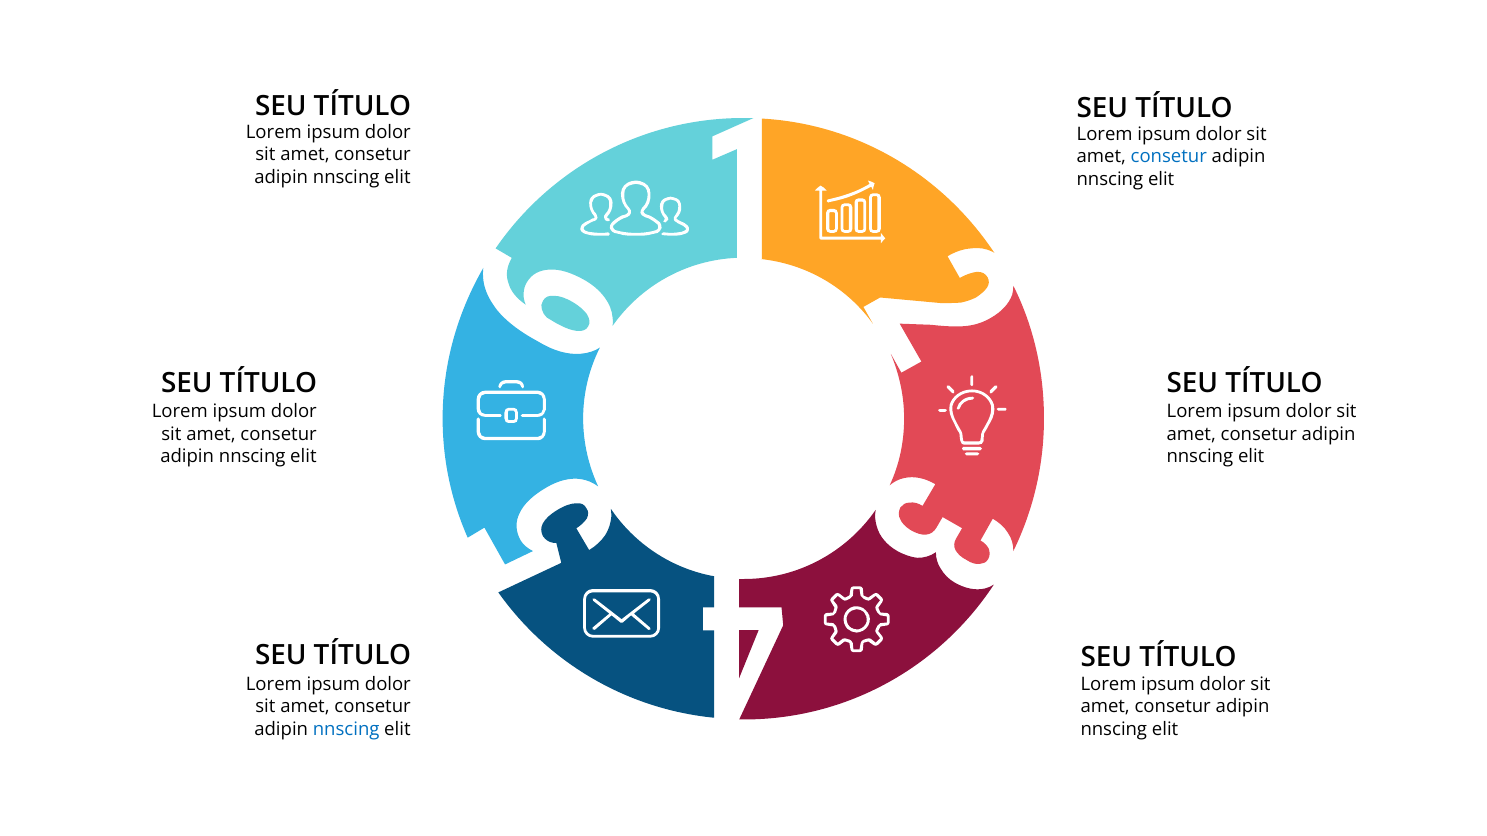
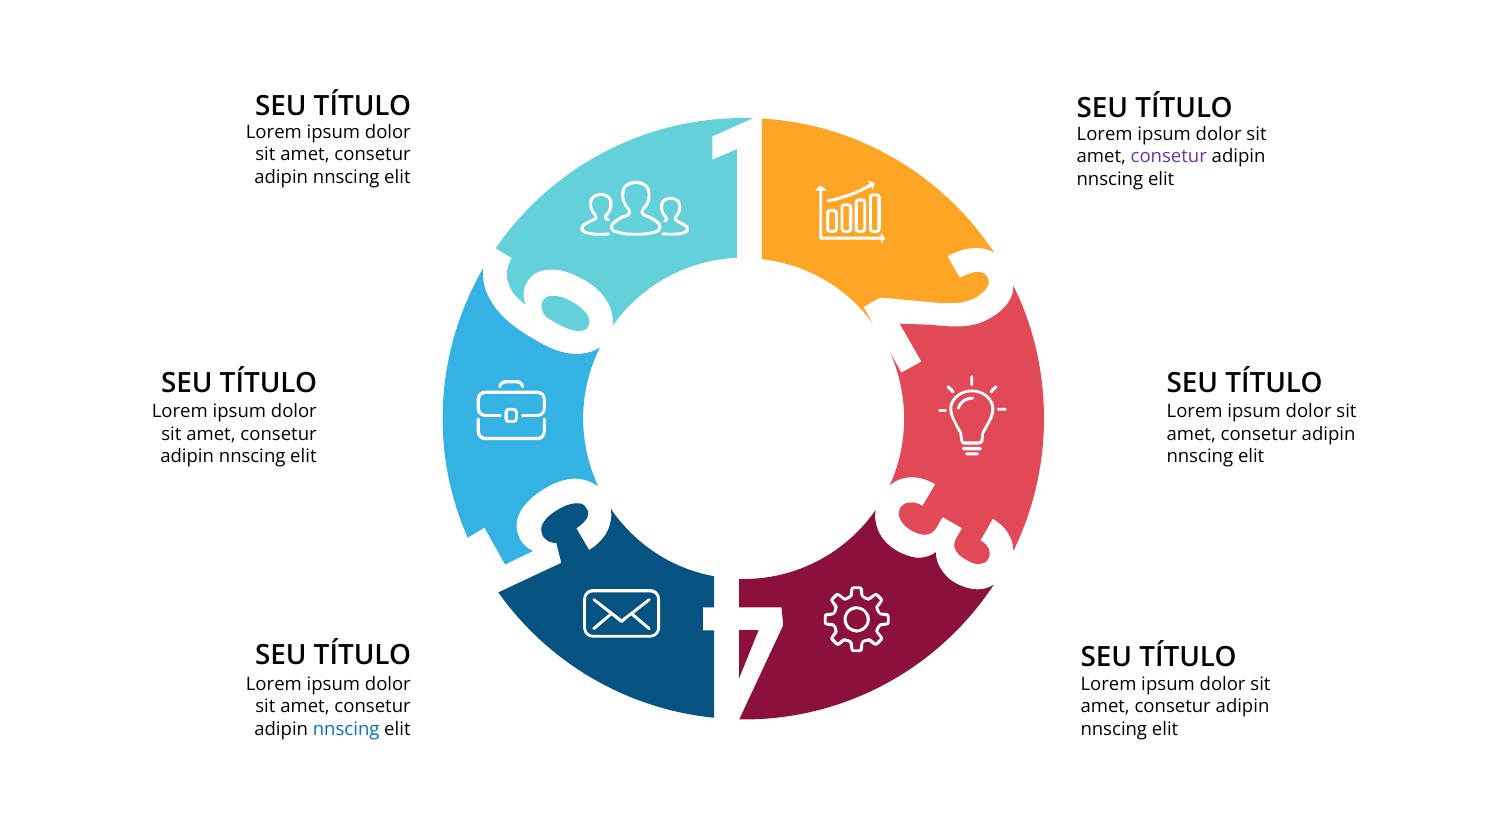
consetur at (1169, 157) colour: blue -> purple
